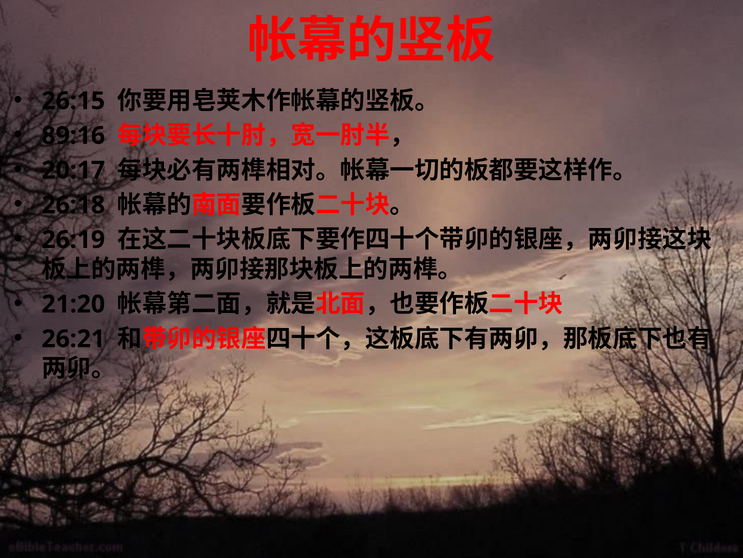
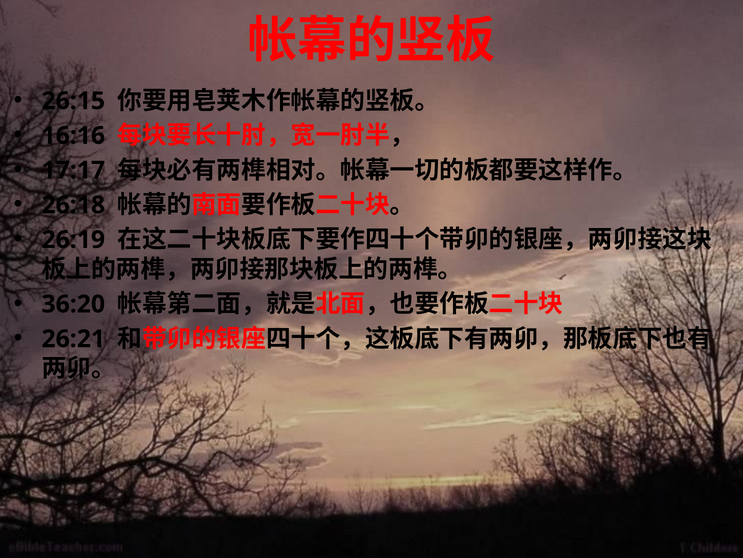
89:16: 89:16 -> 16:16
20:17: 20:17 -> 17:17
21:20: 21:20 -> 36:20
